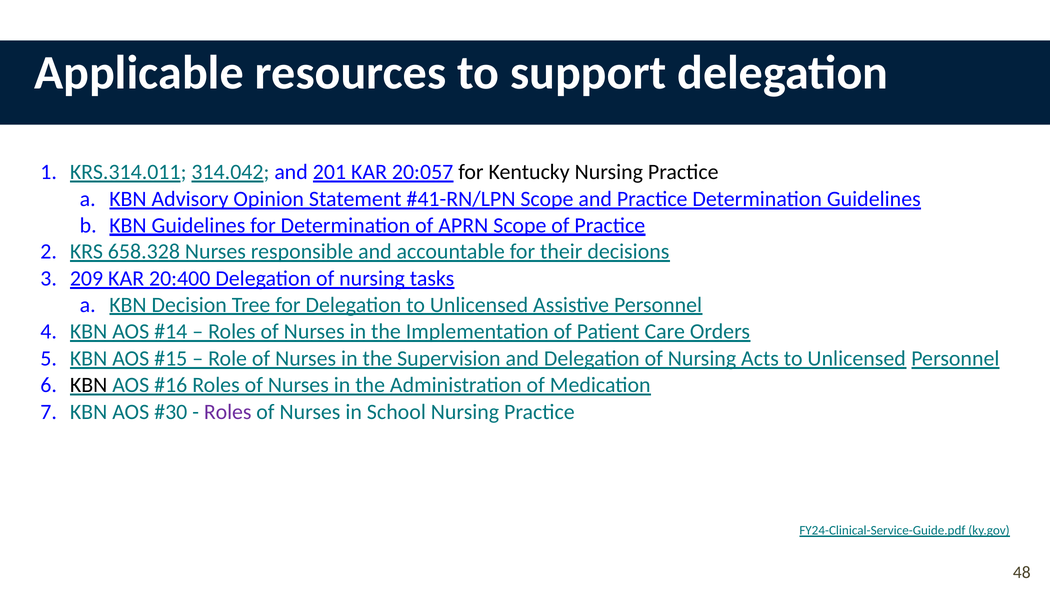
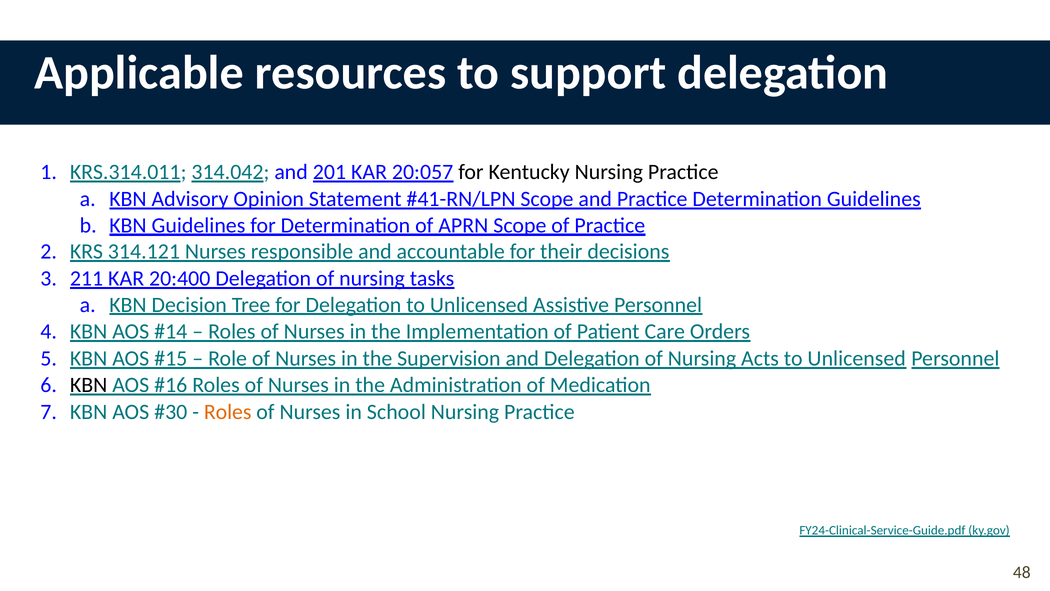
658.328: 658.328 -> 314.121
209: 209 -> 211
Roles at (228, 412) colour: purple -> orange
